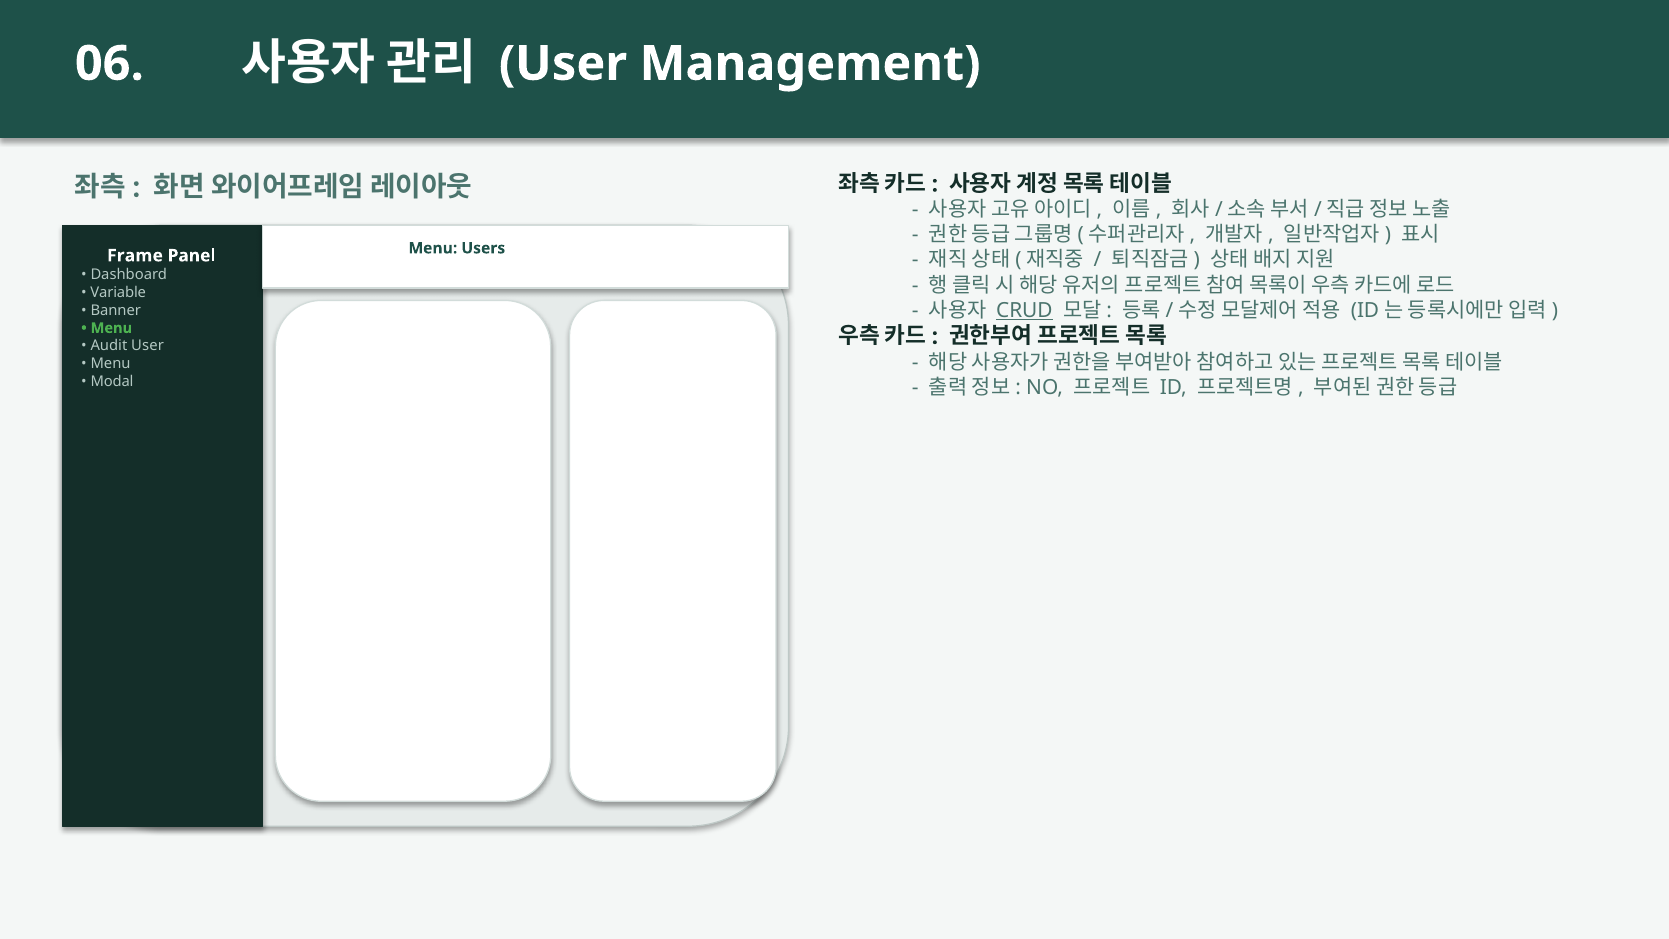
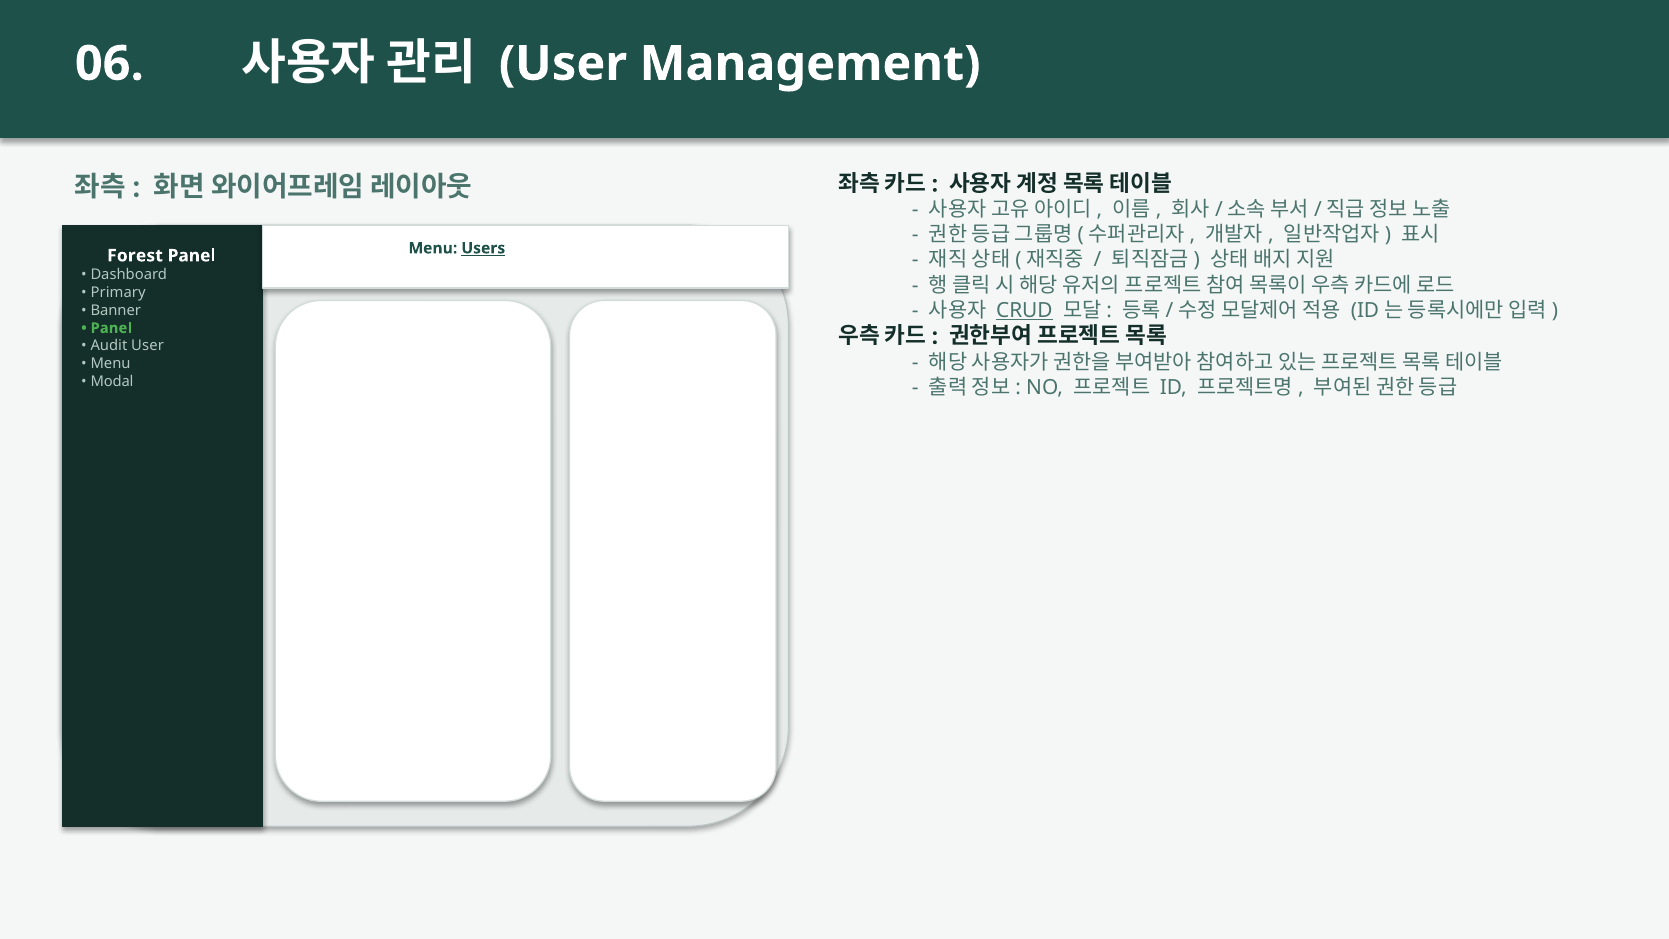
Users underline: none -> present
Frame: Frame -> Forest
Variable: Variable -> Primary
Menu at (111, 328): Menu -> Panel
